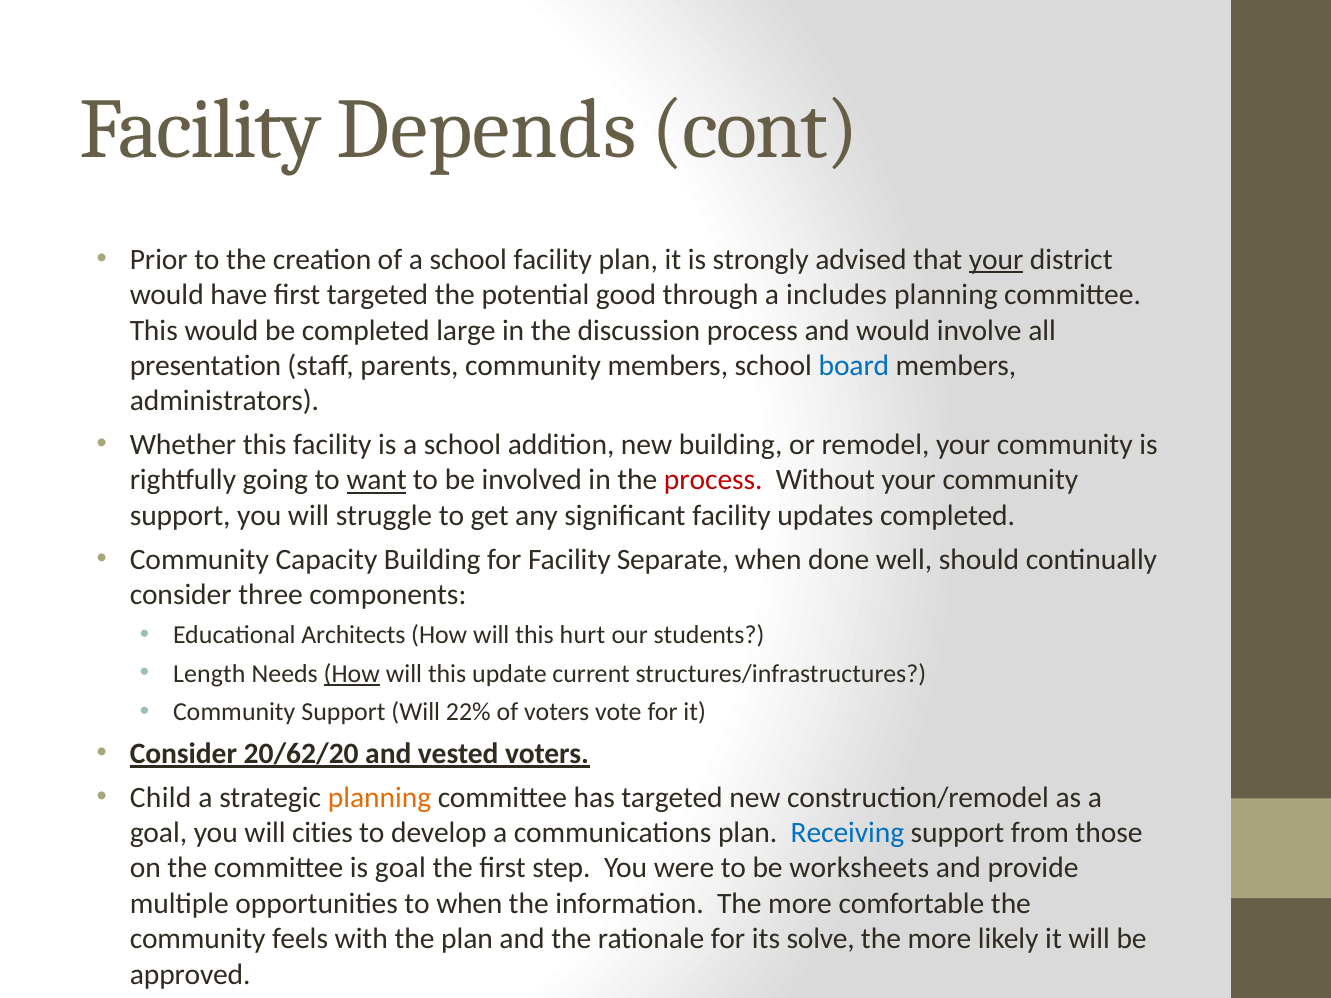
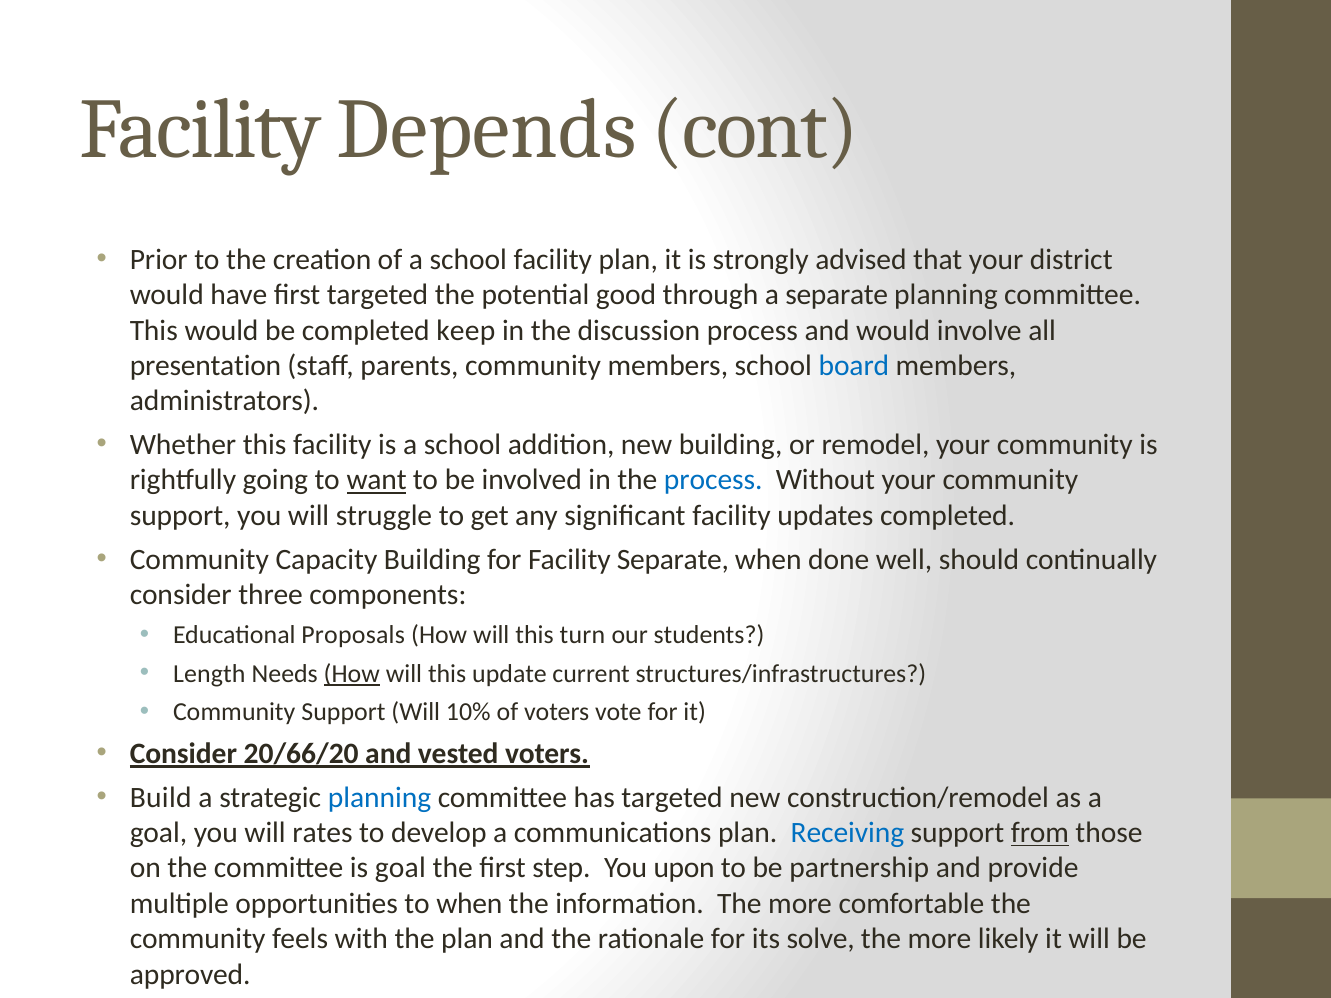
your at (996, 259) underline: present -> none
a includes: includes -> separate
large: large -> keep
process at (713, 480) colour: red -> blue
Architects: Architects -> Proposals
hurt: hurt -> turn
22%: 22% -> 10%
20/62/20: 20/62/20 -> 20/66/20
Child: Child -> Build
planning at (379, 797) colour: orange -> blue
cities: cities -> rates
from underline: none -> present
were: were -> upon
worksheets: worksheets -> partnership
